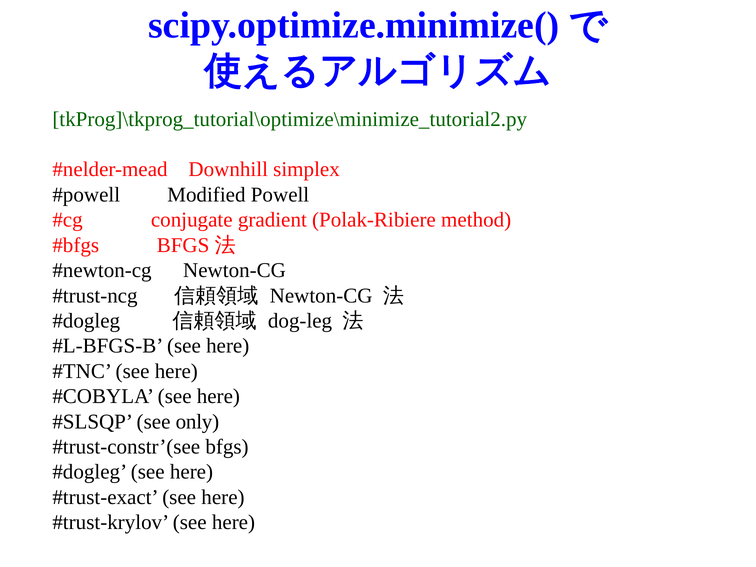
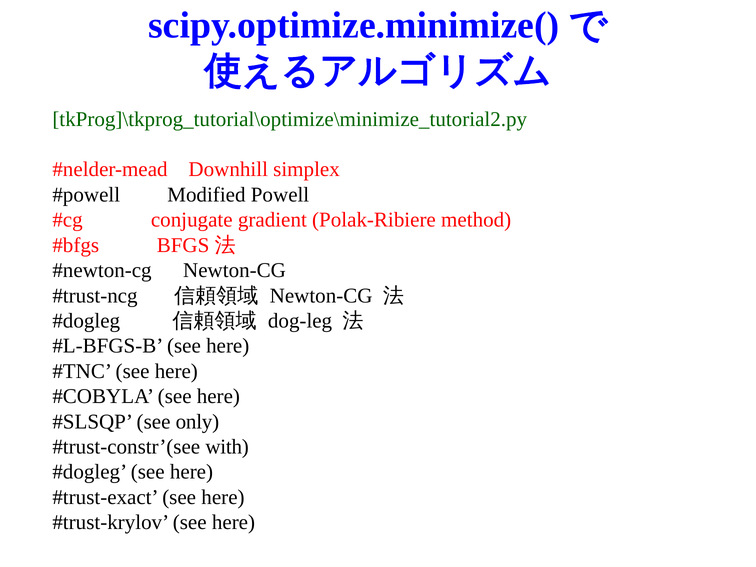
bfgs at (227, 447): bfgs -> with
